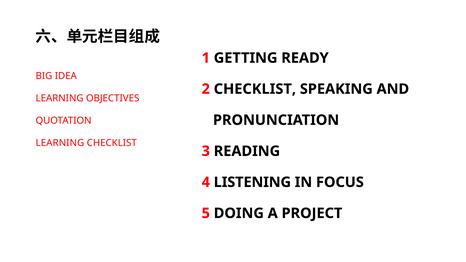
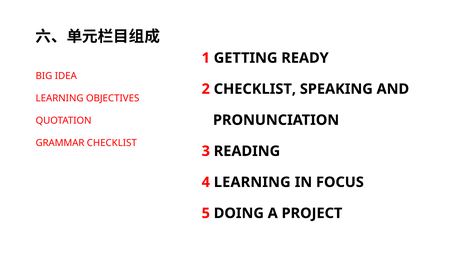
LEARNING at (60, 143): LEARNING -> GRAMMAR
4 LISTENING: LISTENING -> LEARNING
